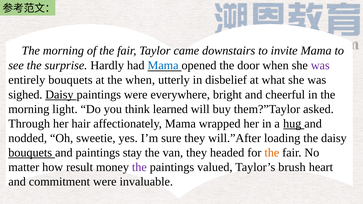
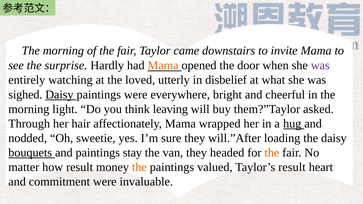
Mama at (163, 66) colour: blue -> orange
entirely bouquets: bouquets -> watching
the when: when -> loved
learned: learned -> leaving
the at (139, 167) colour: purple -> orange
Taylor’s brush: brush -> result
